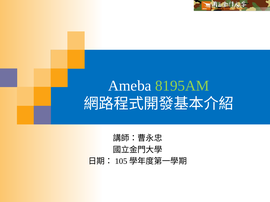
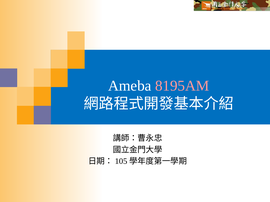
8195AM colour: light green -> pink
